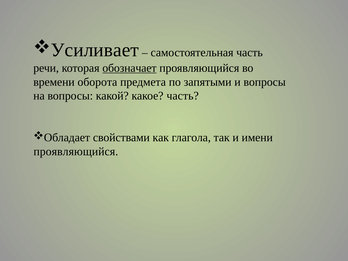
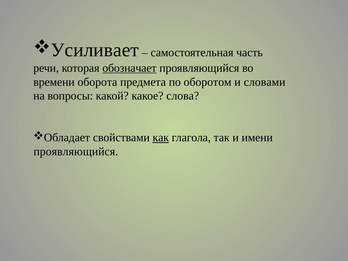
запятыми: запятыми -> оборотом
и вопросы: вопросы -> словами
какое часть: часть -> слова
как underline: none -> present
